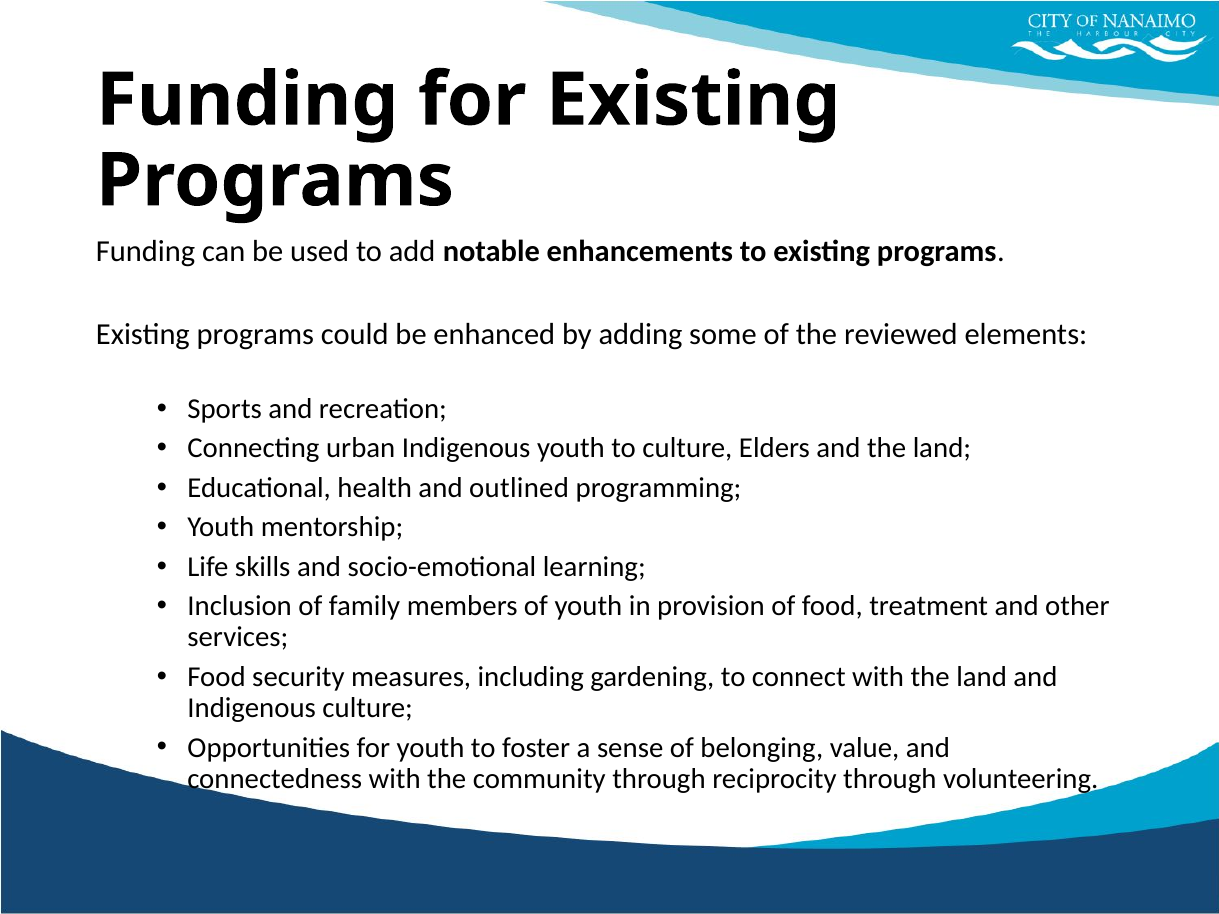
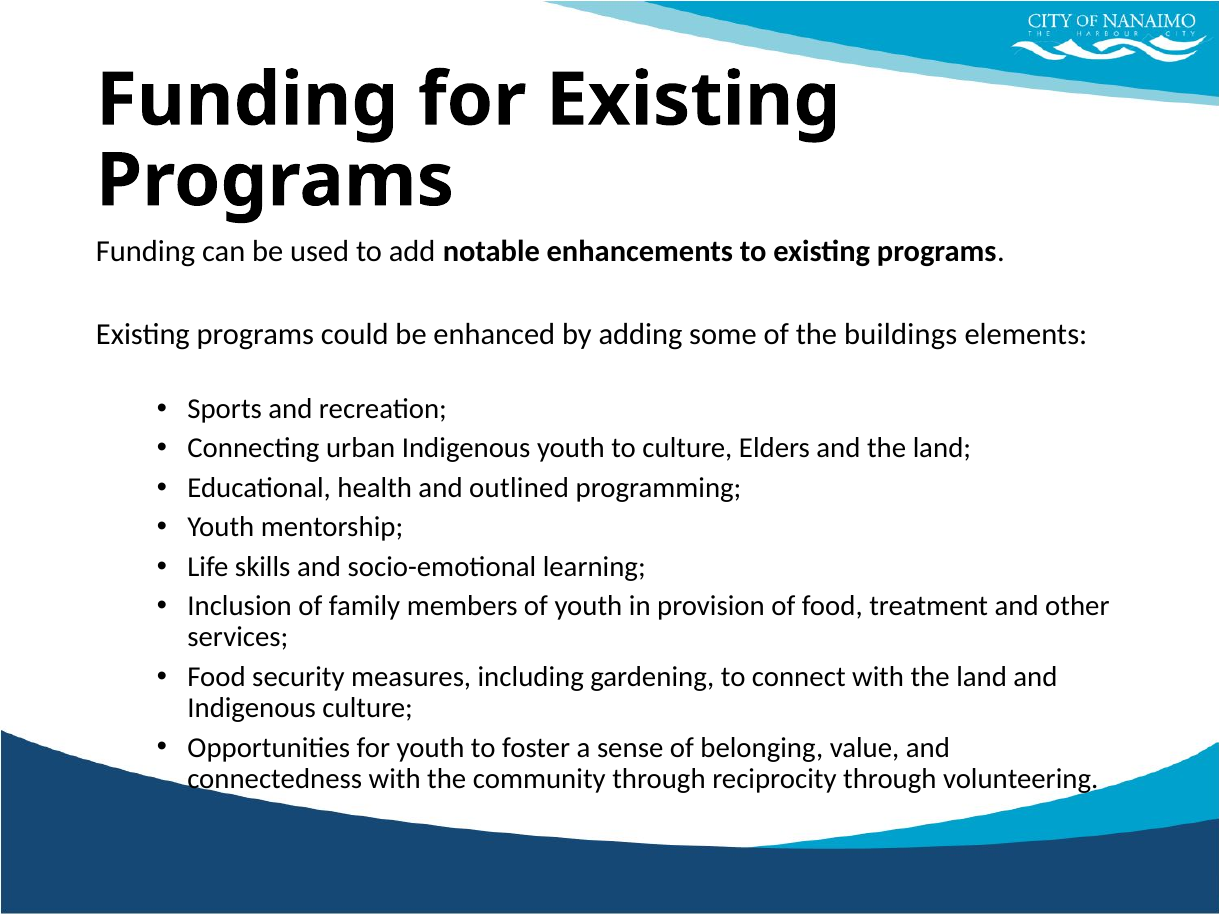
reviewed: reviewed -> buildings
